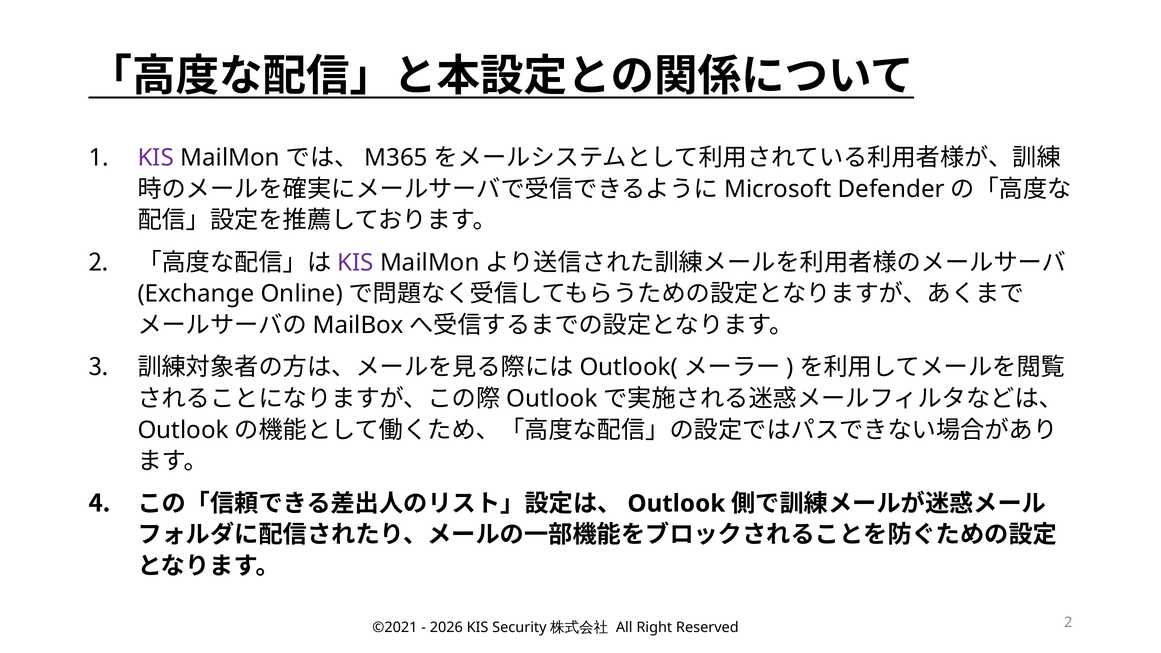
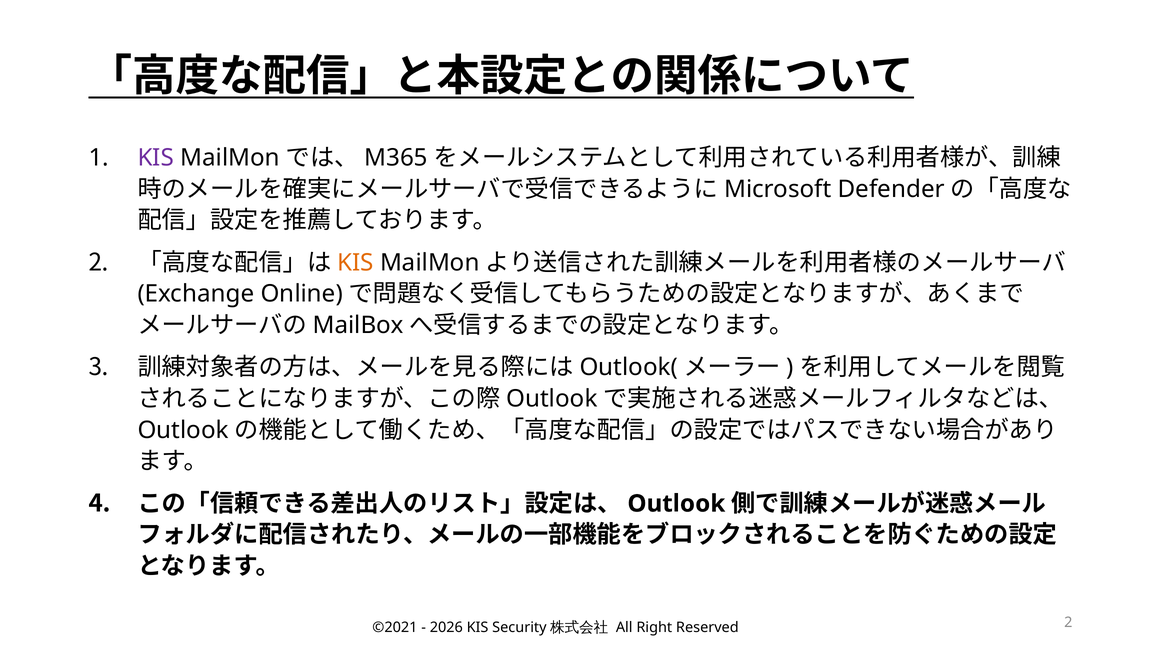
KIS at (355, 263) colour: purple -> orange
